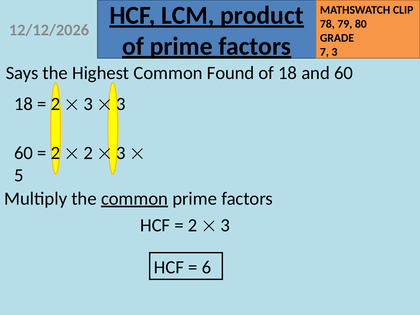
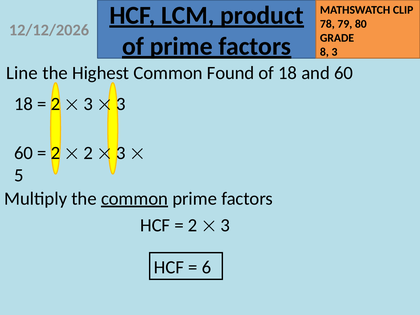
7: 7 -> 8
Says: Says -> Line
